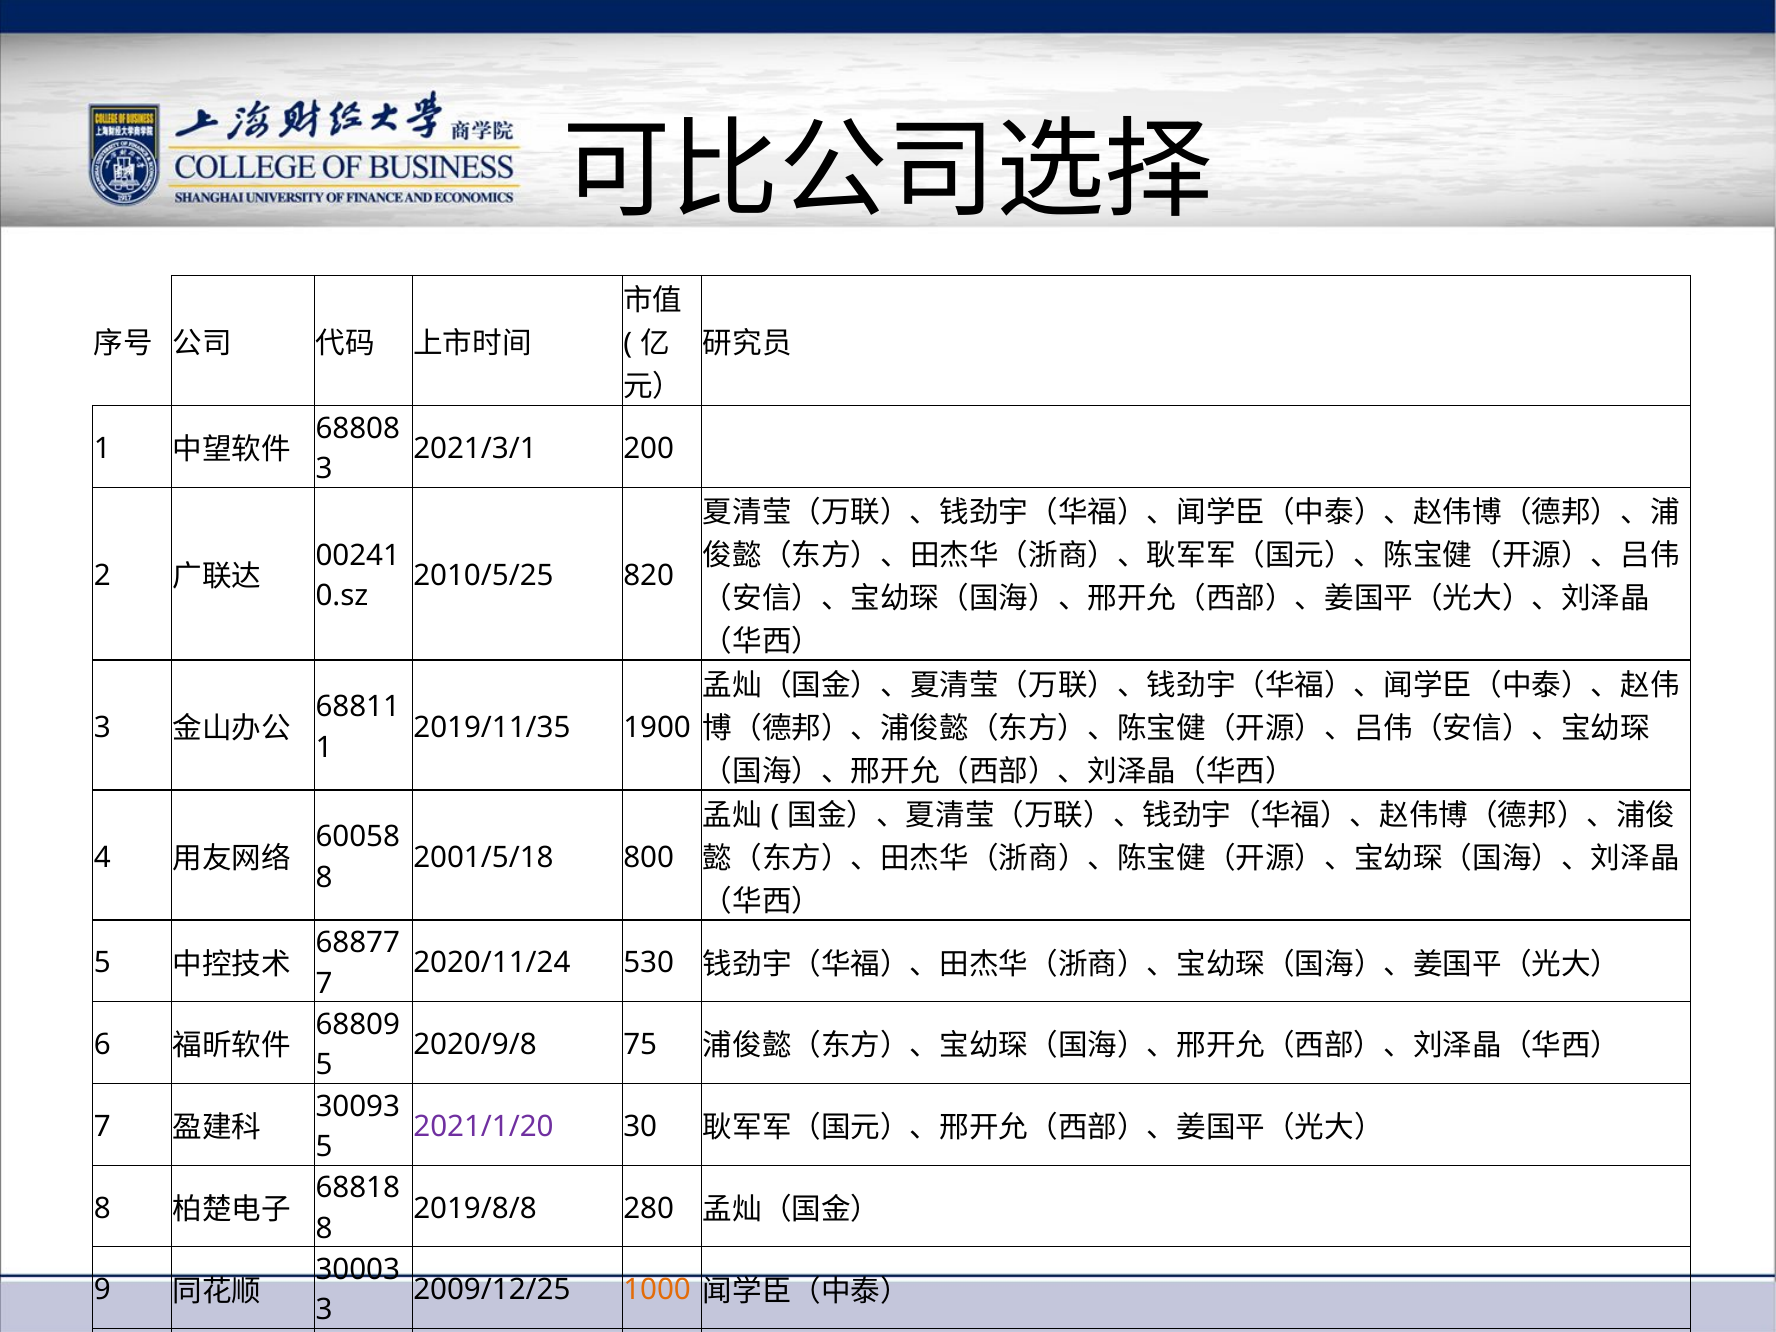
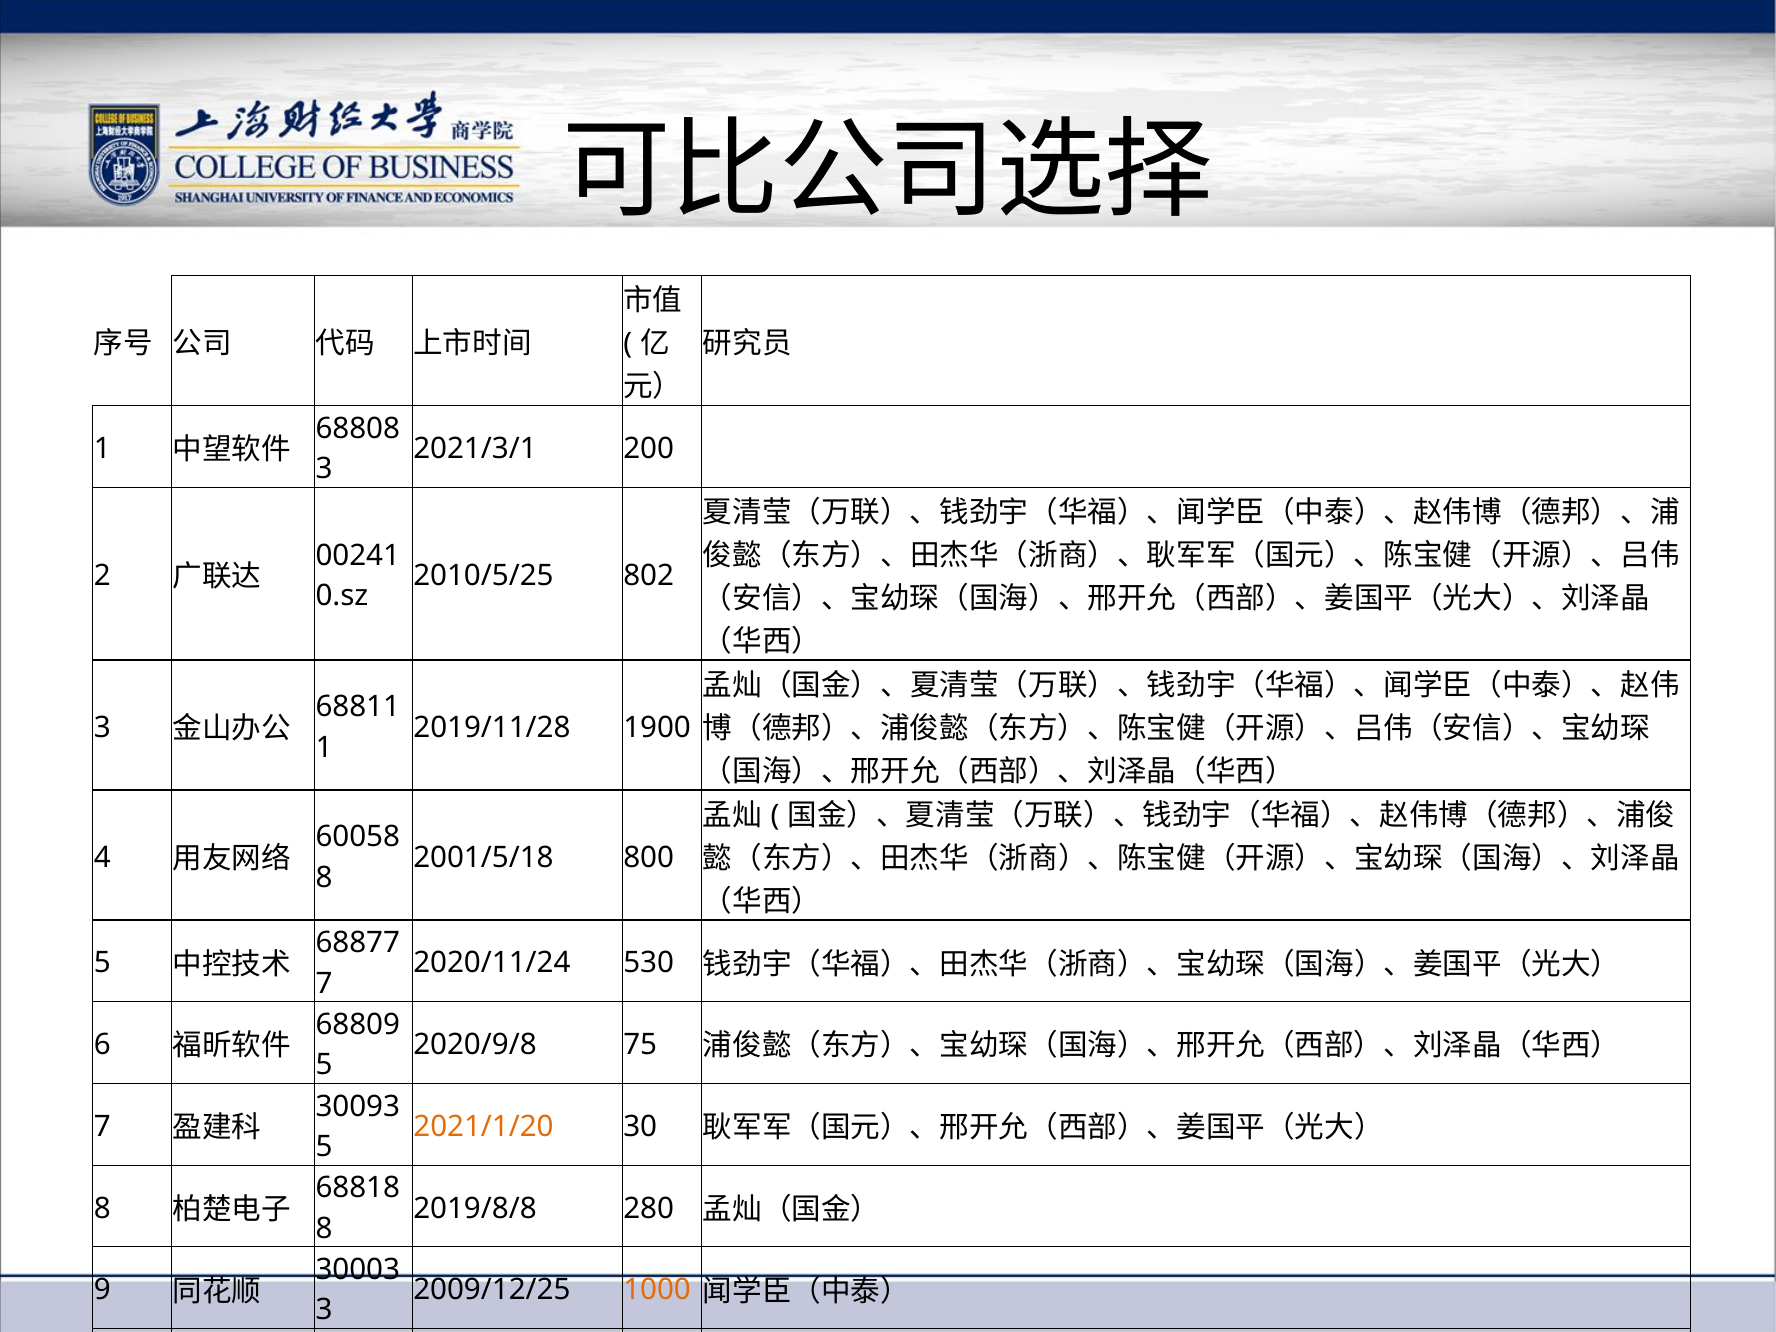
820: 820 -> 802
2019/11/35: 2019/11/35 -> 2019/11/28
2021/1/20 colour: purple -> orange
